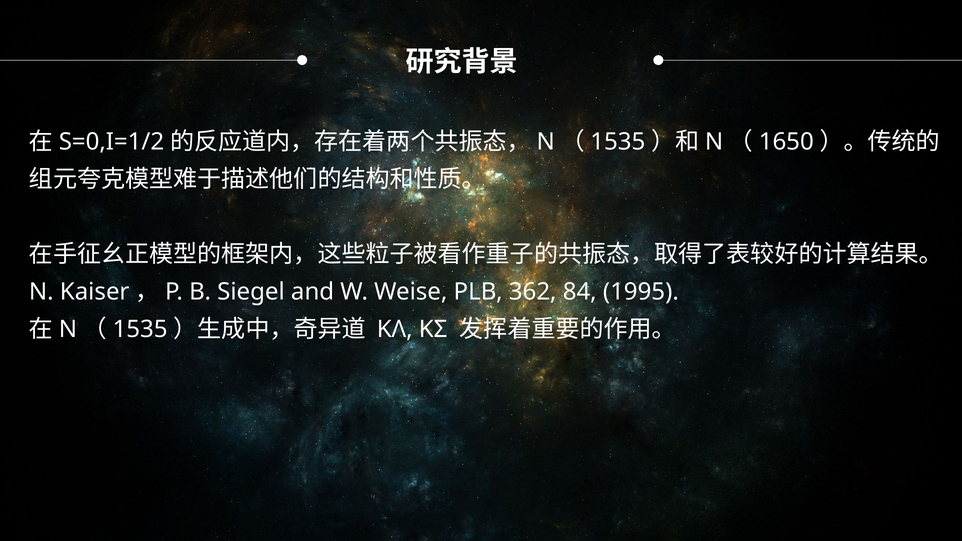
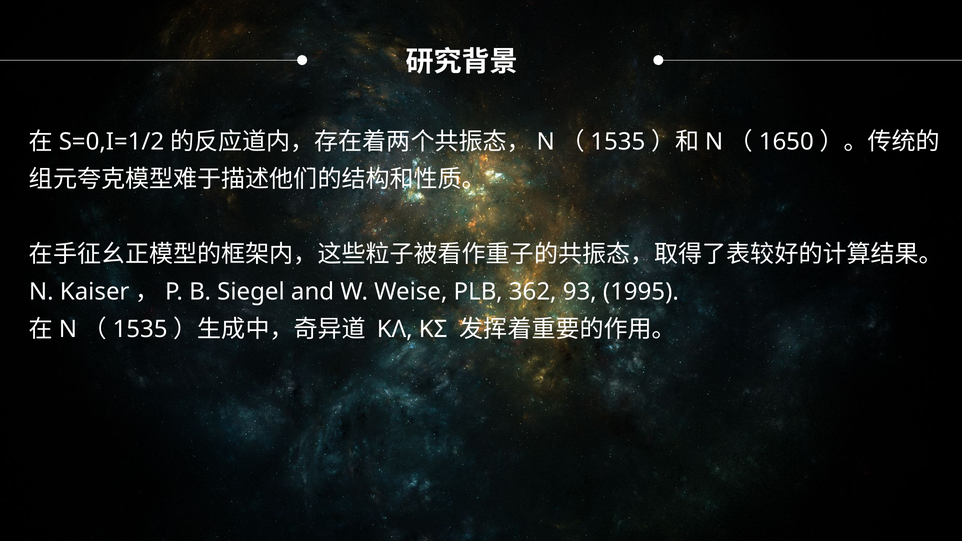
84: 84 -> 93
